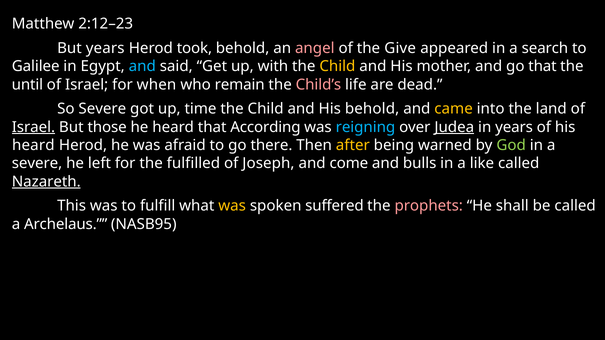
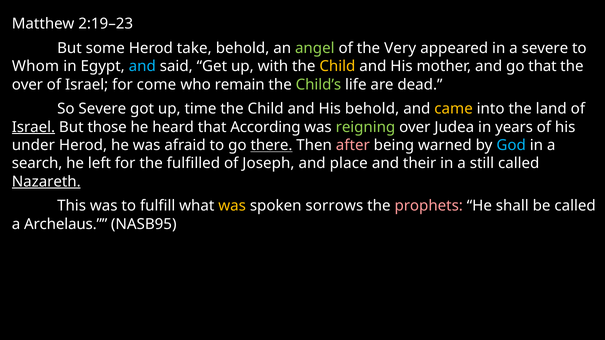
2:12–23: 2:12–23 -> 2:19–23
But years: years -> some
took: took -> take
angel colour: pink -> light green
Give: Give -> Very
a search: search -> severe
Galilee: Galilee -> Whom
until at (27, 85): until -> over
when: when -> come
Child’s colour: pink -> light green
reigning colour: light blue -> light green
Judea underline: present -> none
heard at (33, 145): heard -> under
there underline: none -> present
after colour: yellow -> pink
God colour: light green -> light blue
severe at (37, 164): severe -> search
come: come -> place
bulls: bulls -> their
like: like -> still
suffered: suffered -> sorrows
